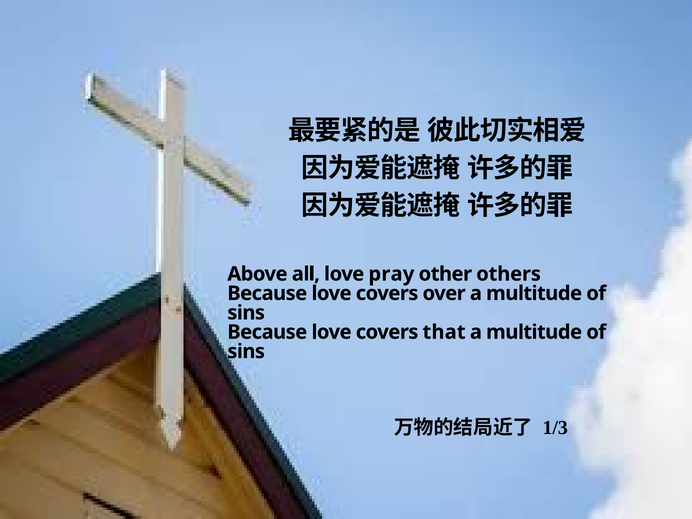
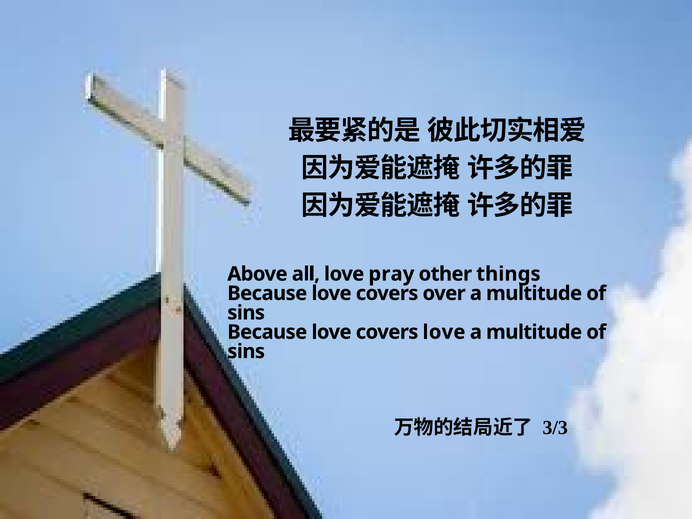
others: others -> things
covers that: that -> love
1/3: 1/3 -> 3/3
